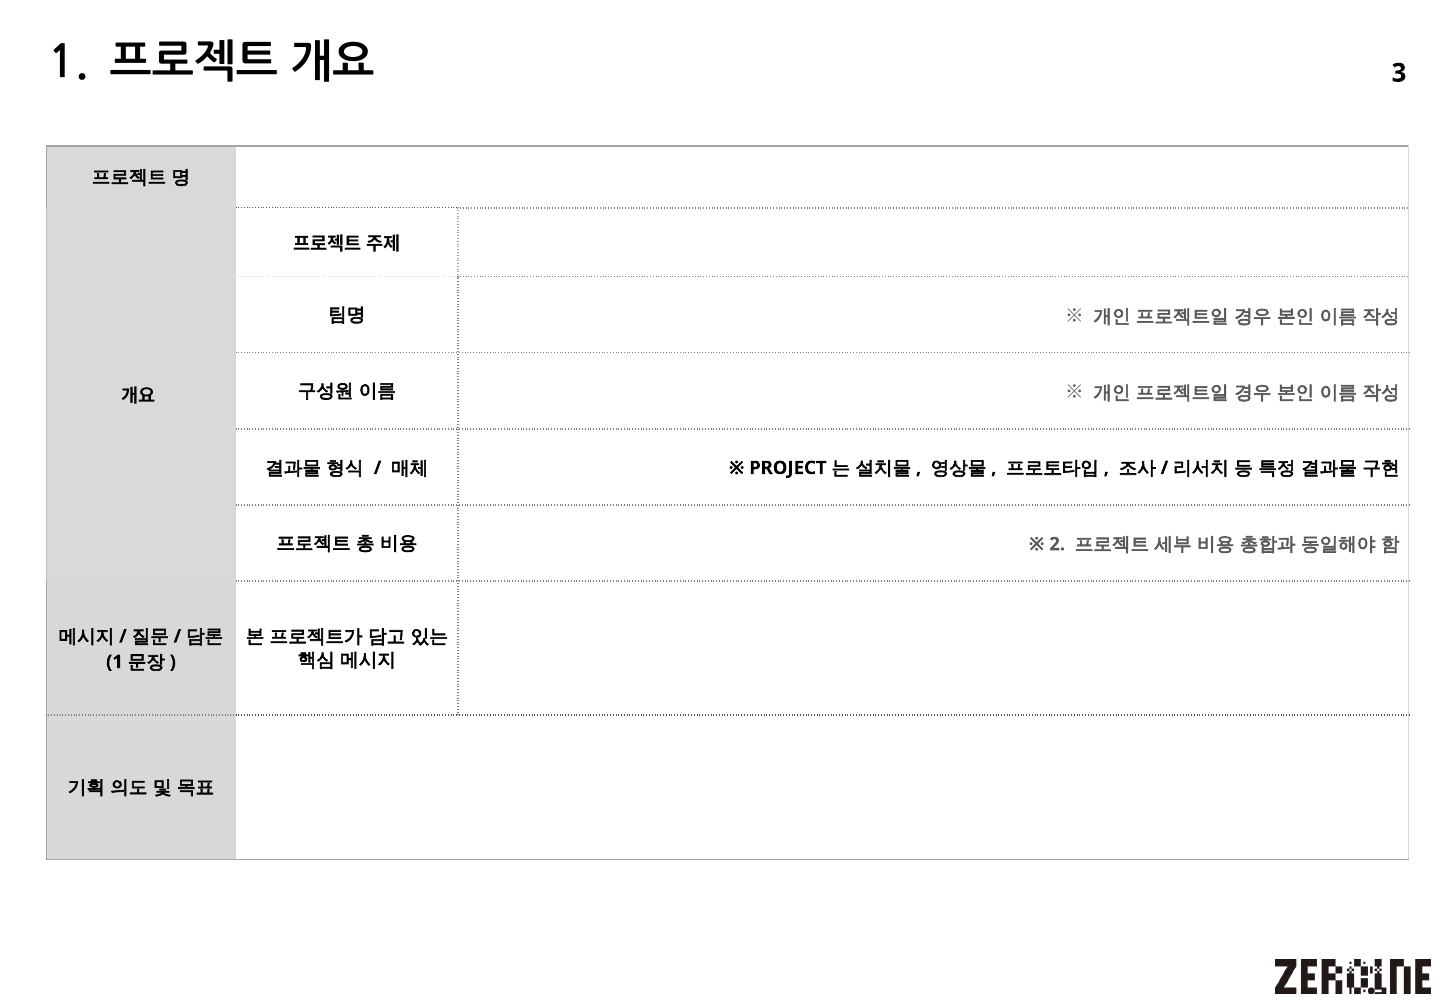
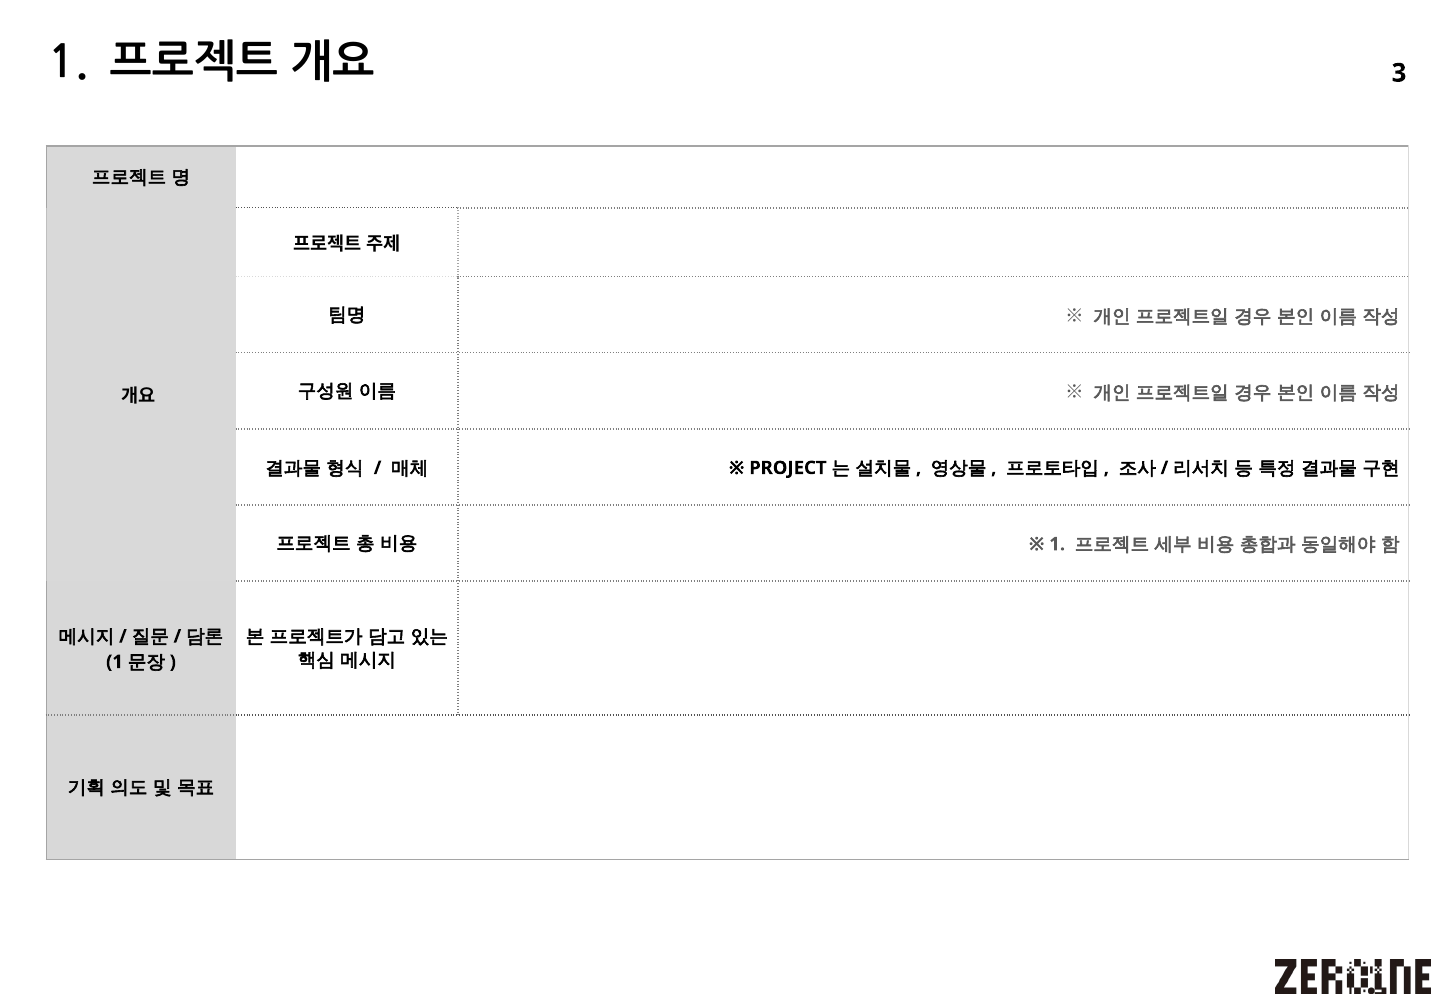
2 at (1057, 544): 2 -> 1
